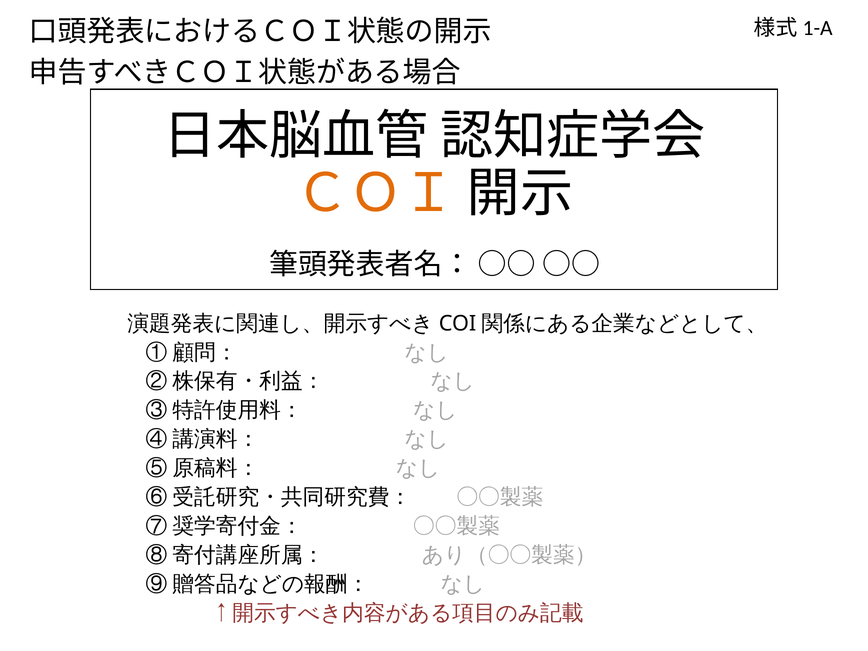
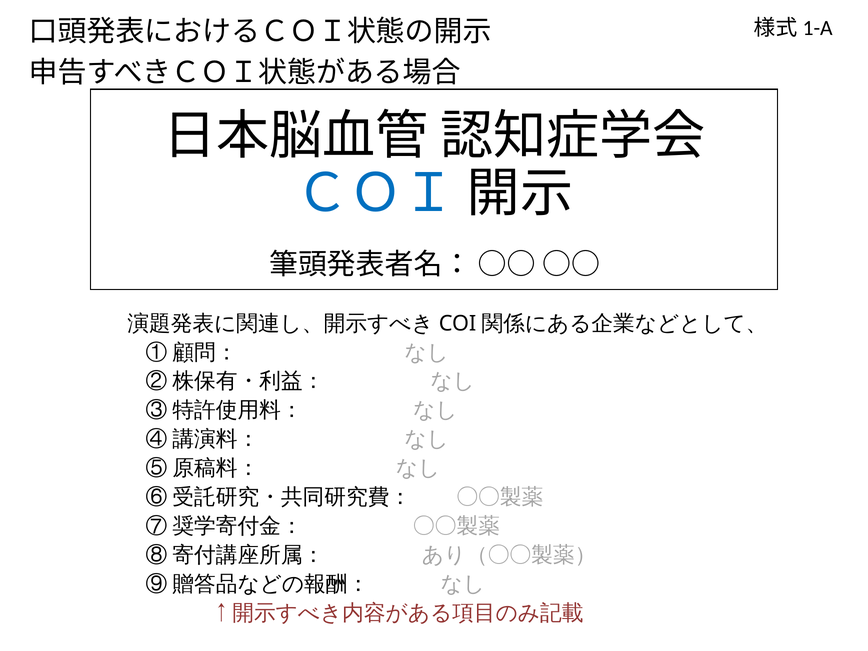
ＣＯＩ colour: orange -> blue
